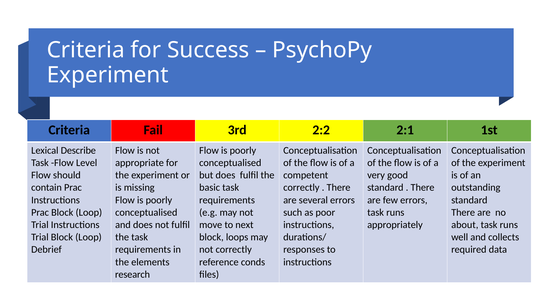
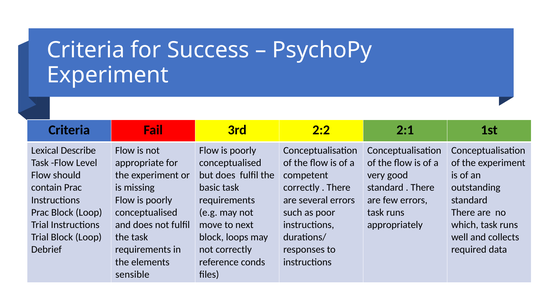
about: about -> which
research: research -> sensible
